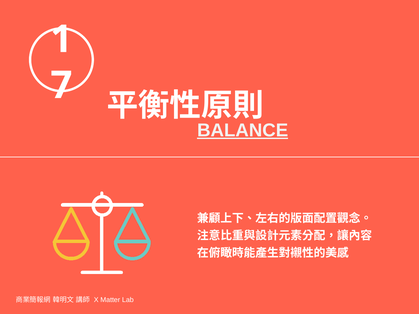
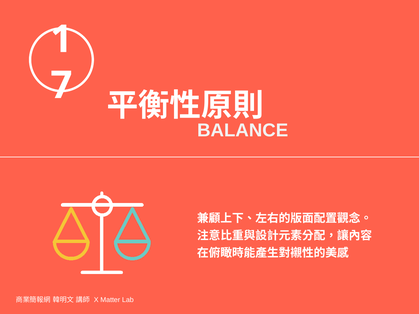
BALANCE underline: present -> none
